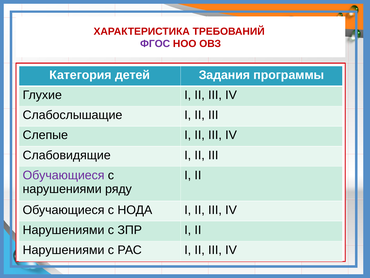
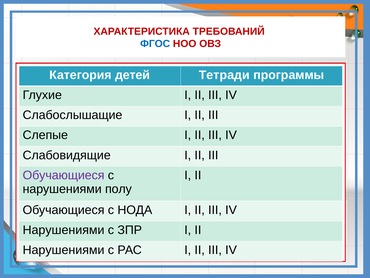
ФГОС colour: purple -> blue
Задания: Задания -> Тетради
ряду: ряду -> полу
